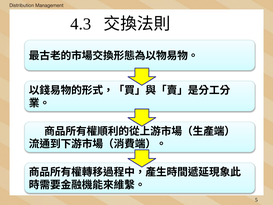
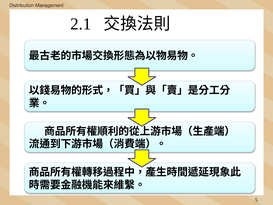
4.3: 4.3 -> 2.1
